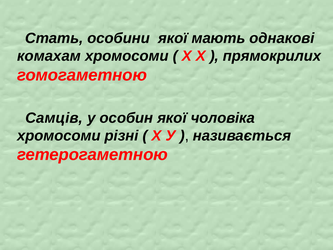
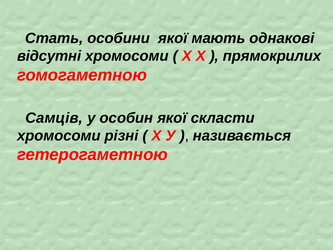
комахам: комахам -> відсутні
чоловіка: чоловіка -> скласти
